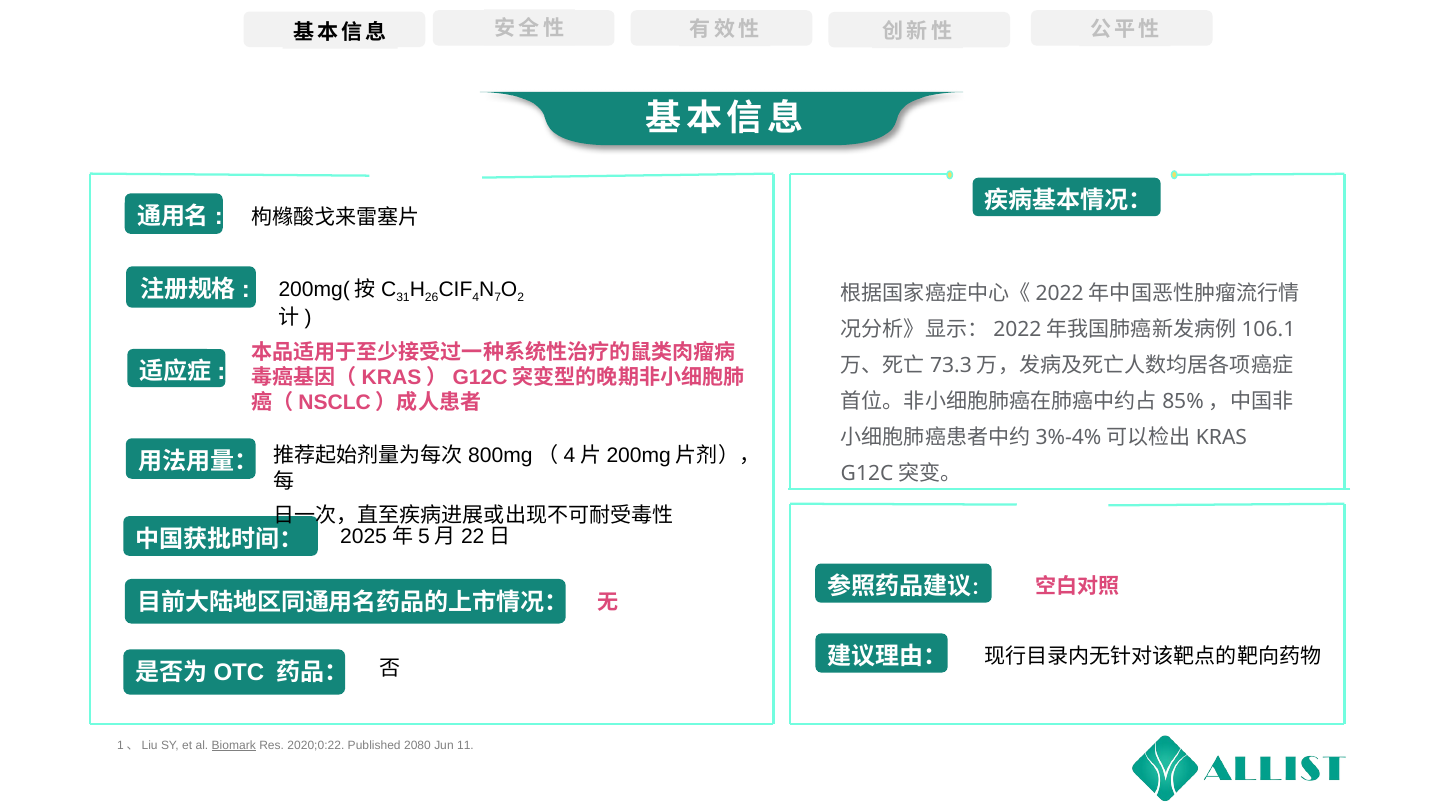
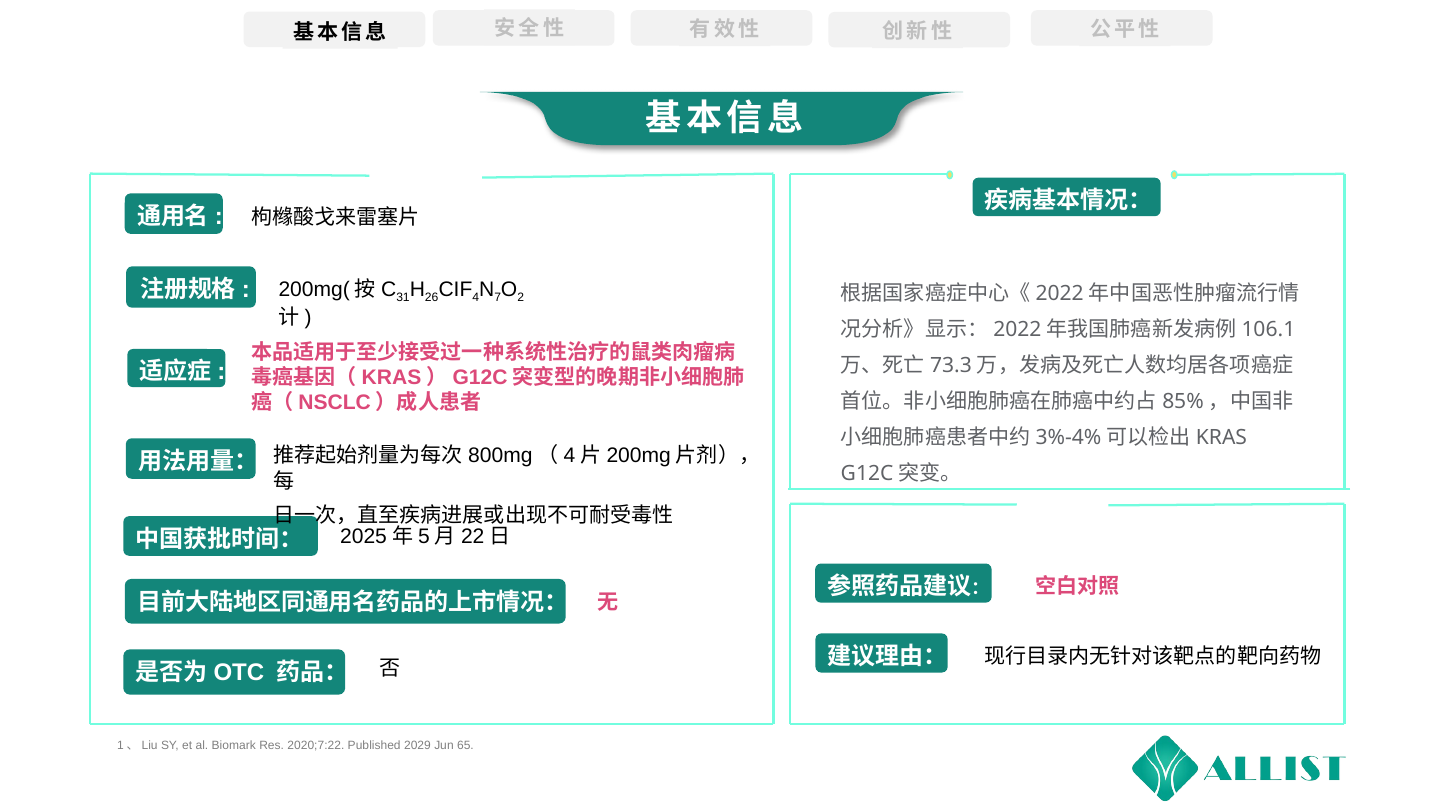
Biomark underline: present -> none
2020;0:22: 2020;0:22 -> 2020;7:22
2080: 2080 -> 2029
11: 11 -> 65
